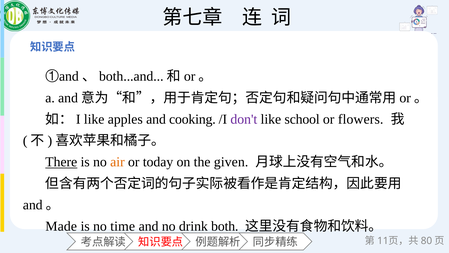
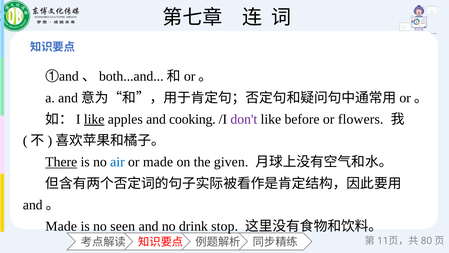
like at (94, 119) underline: none -> present
school: school -> before
air colour: orange -> blue
or today: today -> made
time: time -> seen
both: both -> stop
